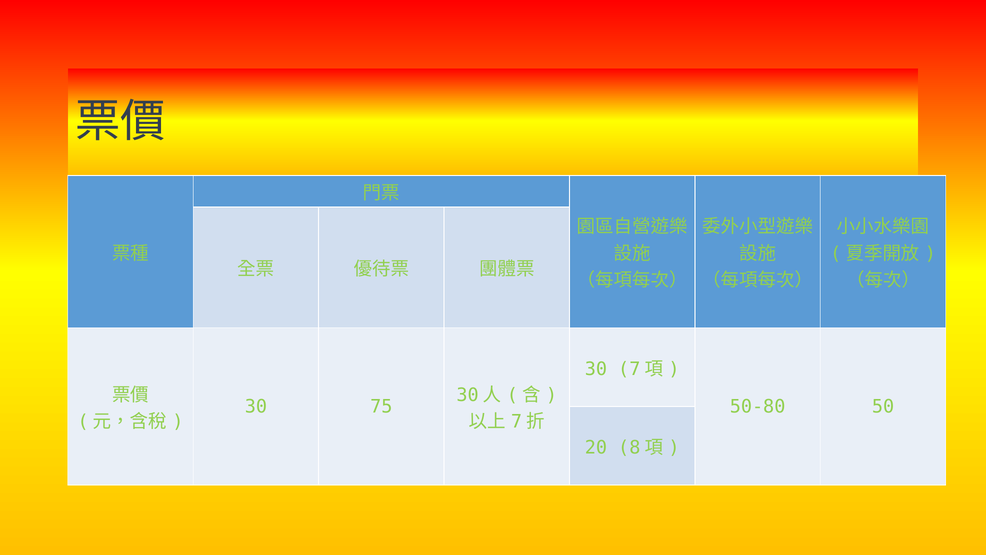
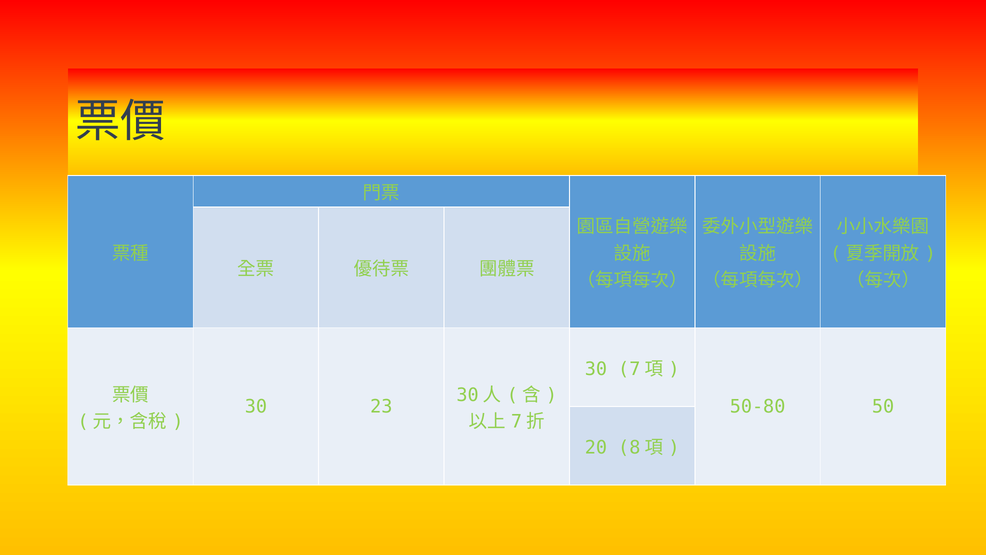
75: 75 -> 23
